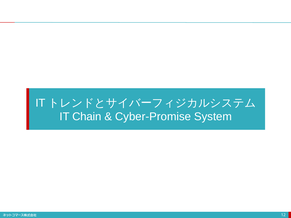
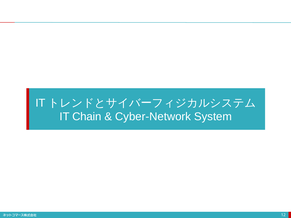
Cyber-Promise: Cyber-Promise -> Cyber-Network
